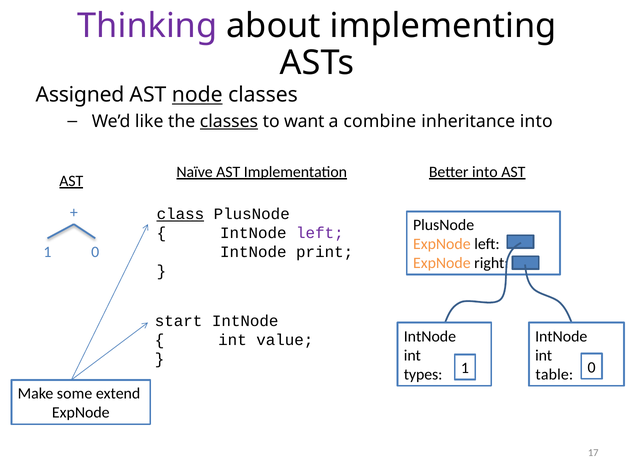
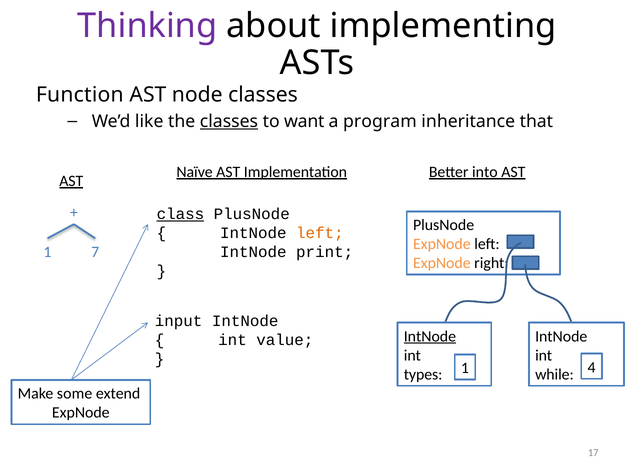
Assigned: Assigned -> Function
node underline: present -> none
combine: combine -> program
inheritance into: into -> that
left at (320, 233) colour: purple -> orange
0 at (95, 252): 0 -> 7
start: start -> input
IntNode at (430, 337) underline: none -> present
0 at (592, 368): 0 -> 4
table: table -> while
